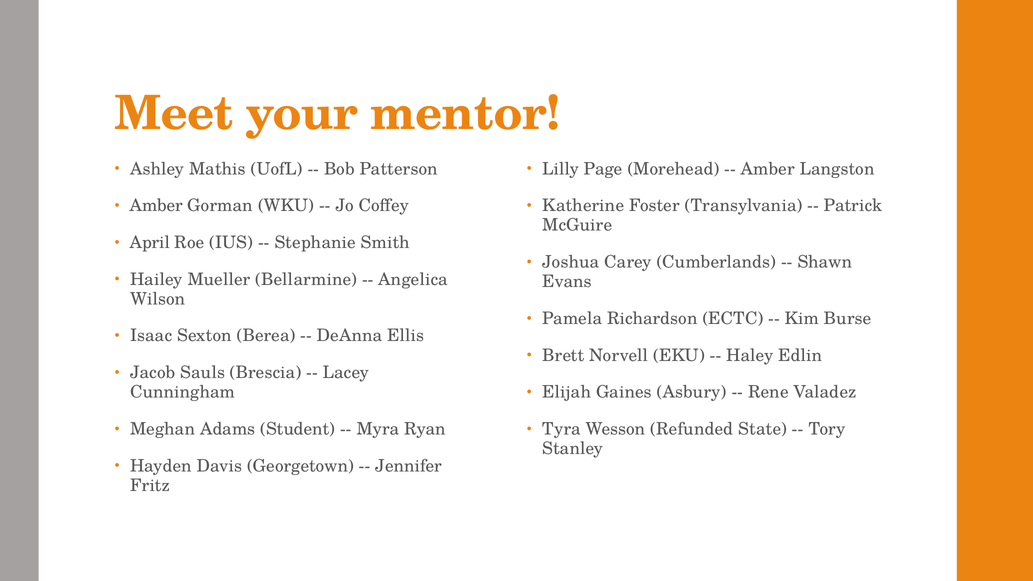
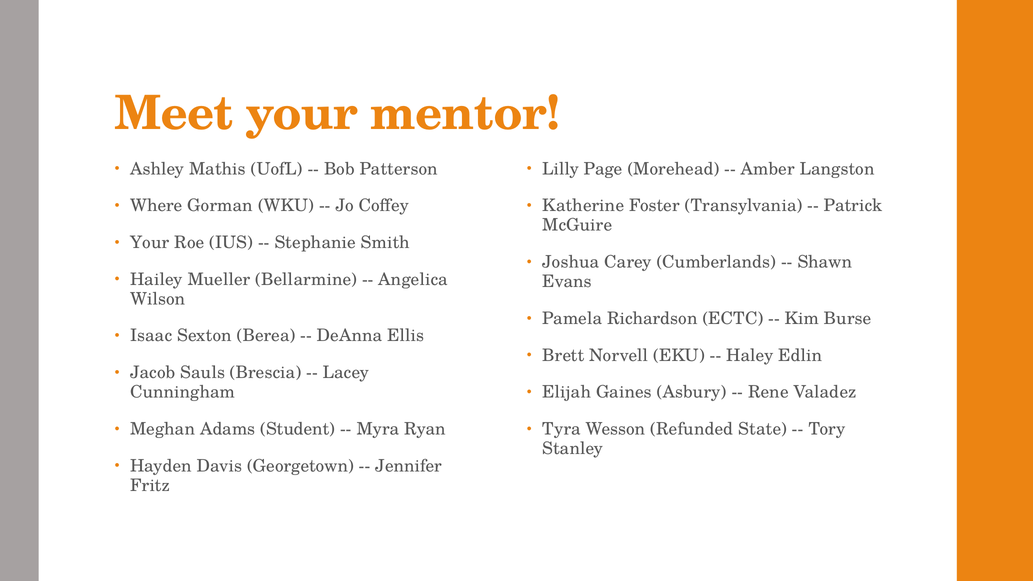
Amber at (156, 206): Amber -> Where
April at (150, 243): April -> Your
